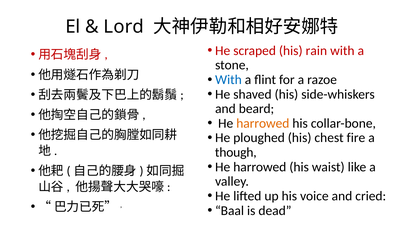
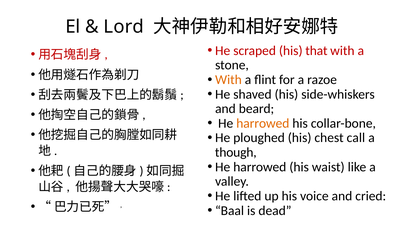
rain: rain -> that
With at (228, 80) colour: blue -> orange
fire: fire -> call
